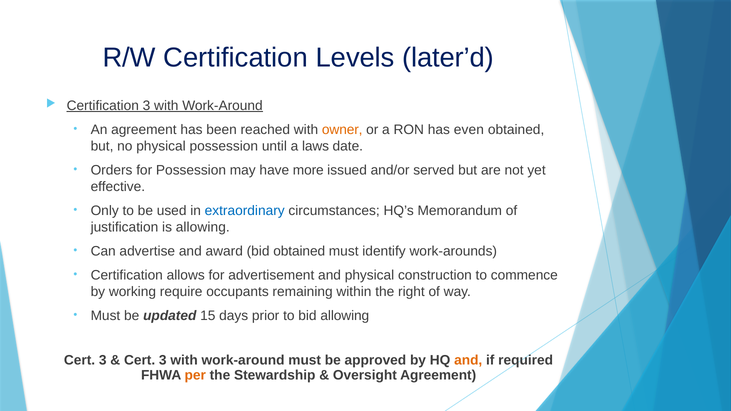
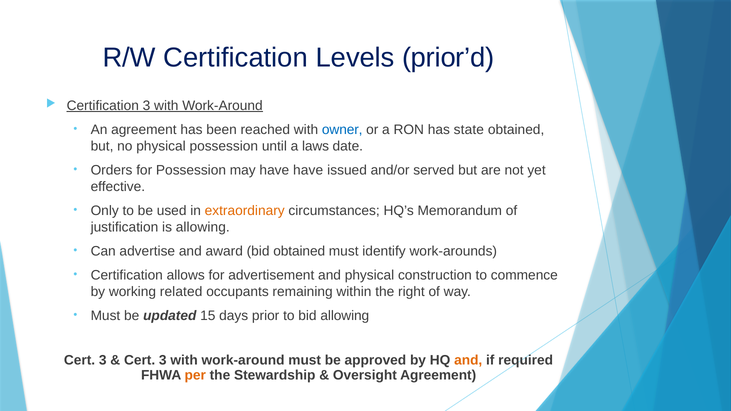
later’d: later’d -> prior’d
owner colour: orange -> blue
even: even -> state
have more: more -> have
extraordinary colour: blue -> orange
require: require -> related
